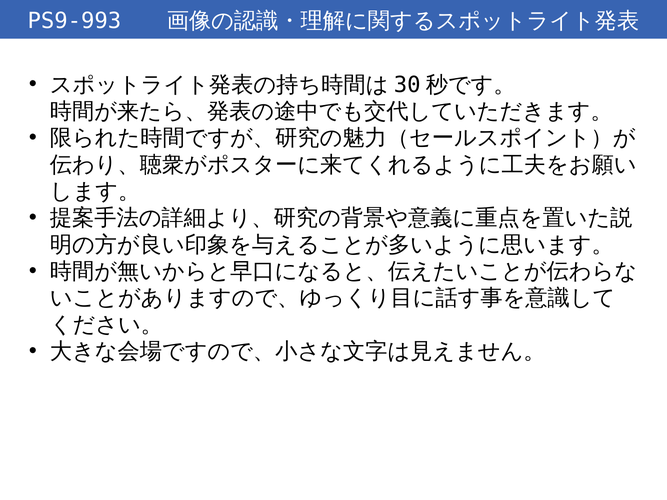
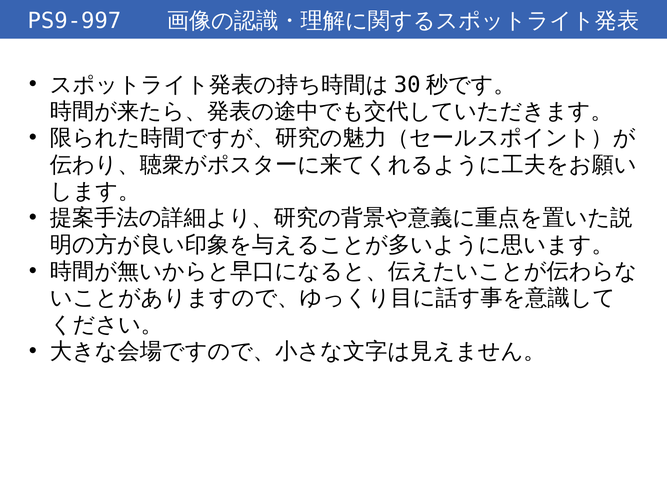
PS9-993: PS9-993 -> PS9-997
